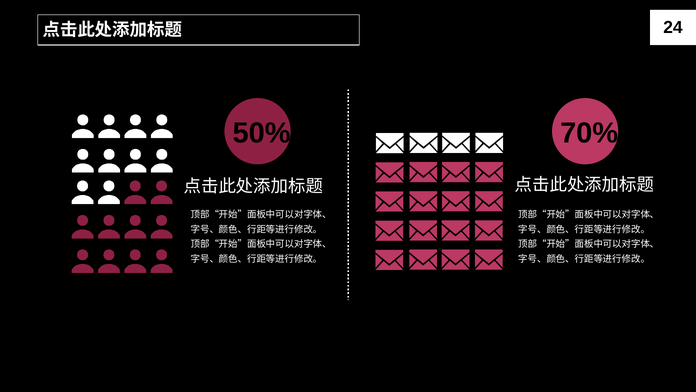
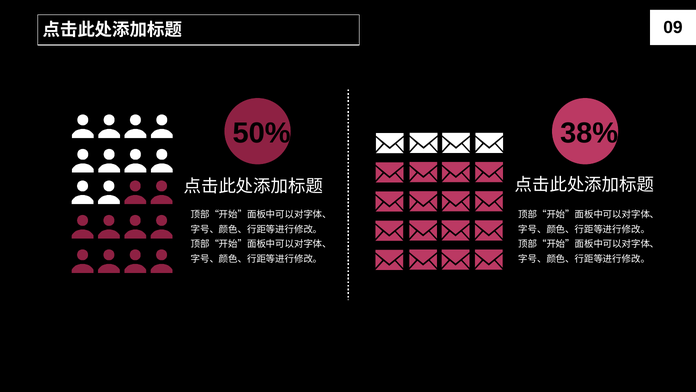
24: 24 -> 09
70%: 70% -> 38%
